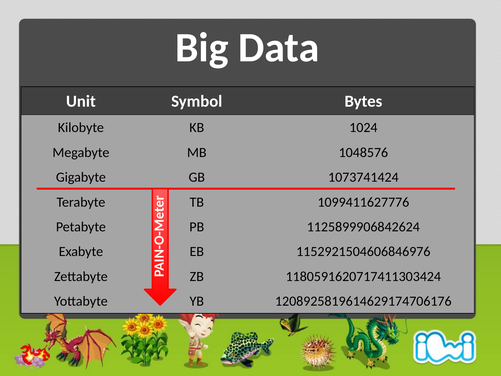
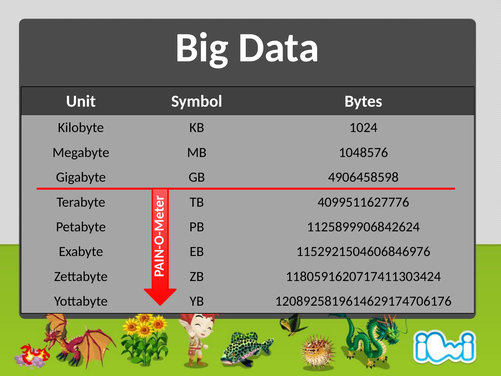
1073741424: 1073741424 -> 4906458598
1099411627776: 1099411627776 -> 4099511627776
